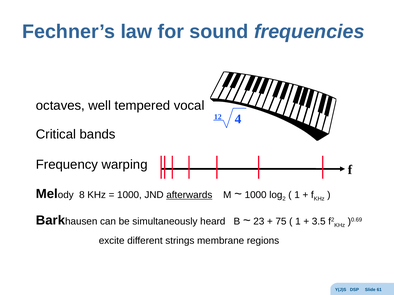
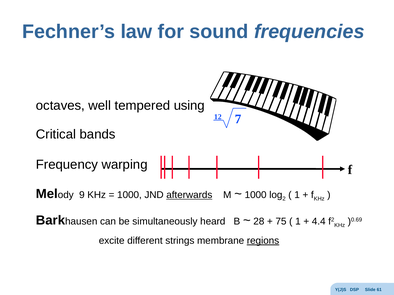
vocal: vocal -> using
4: 4 -> 7
8: 8 -> 9
23: 23 -> 28
3.5: 3.5 -> 4.4
regions underline: none -> present
